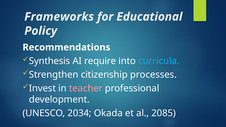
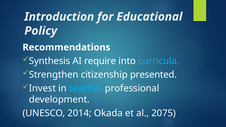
Frameworks: Frameworks -> Introduction
processes: processes -> presented
teacher colour: pink -> light blue
2034: 2034 -> 2014
2085: 2085 -> 2075
